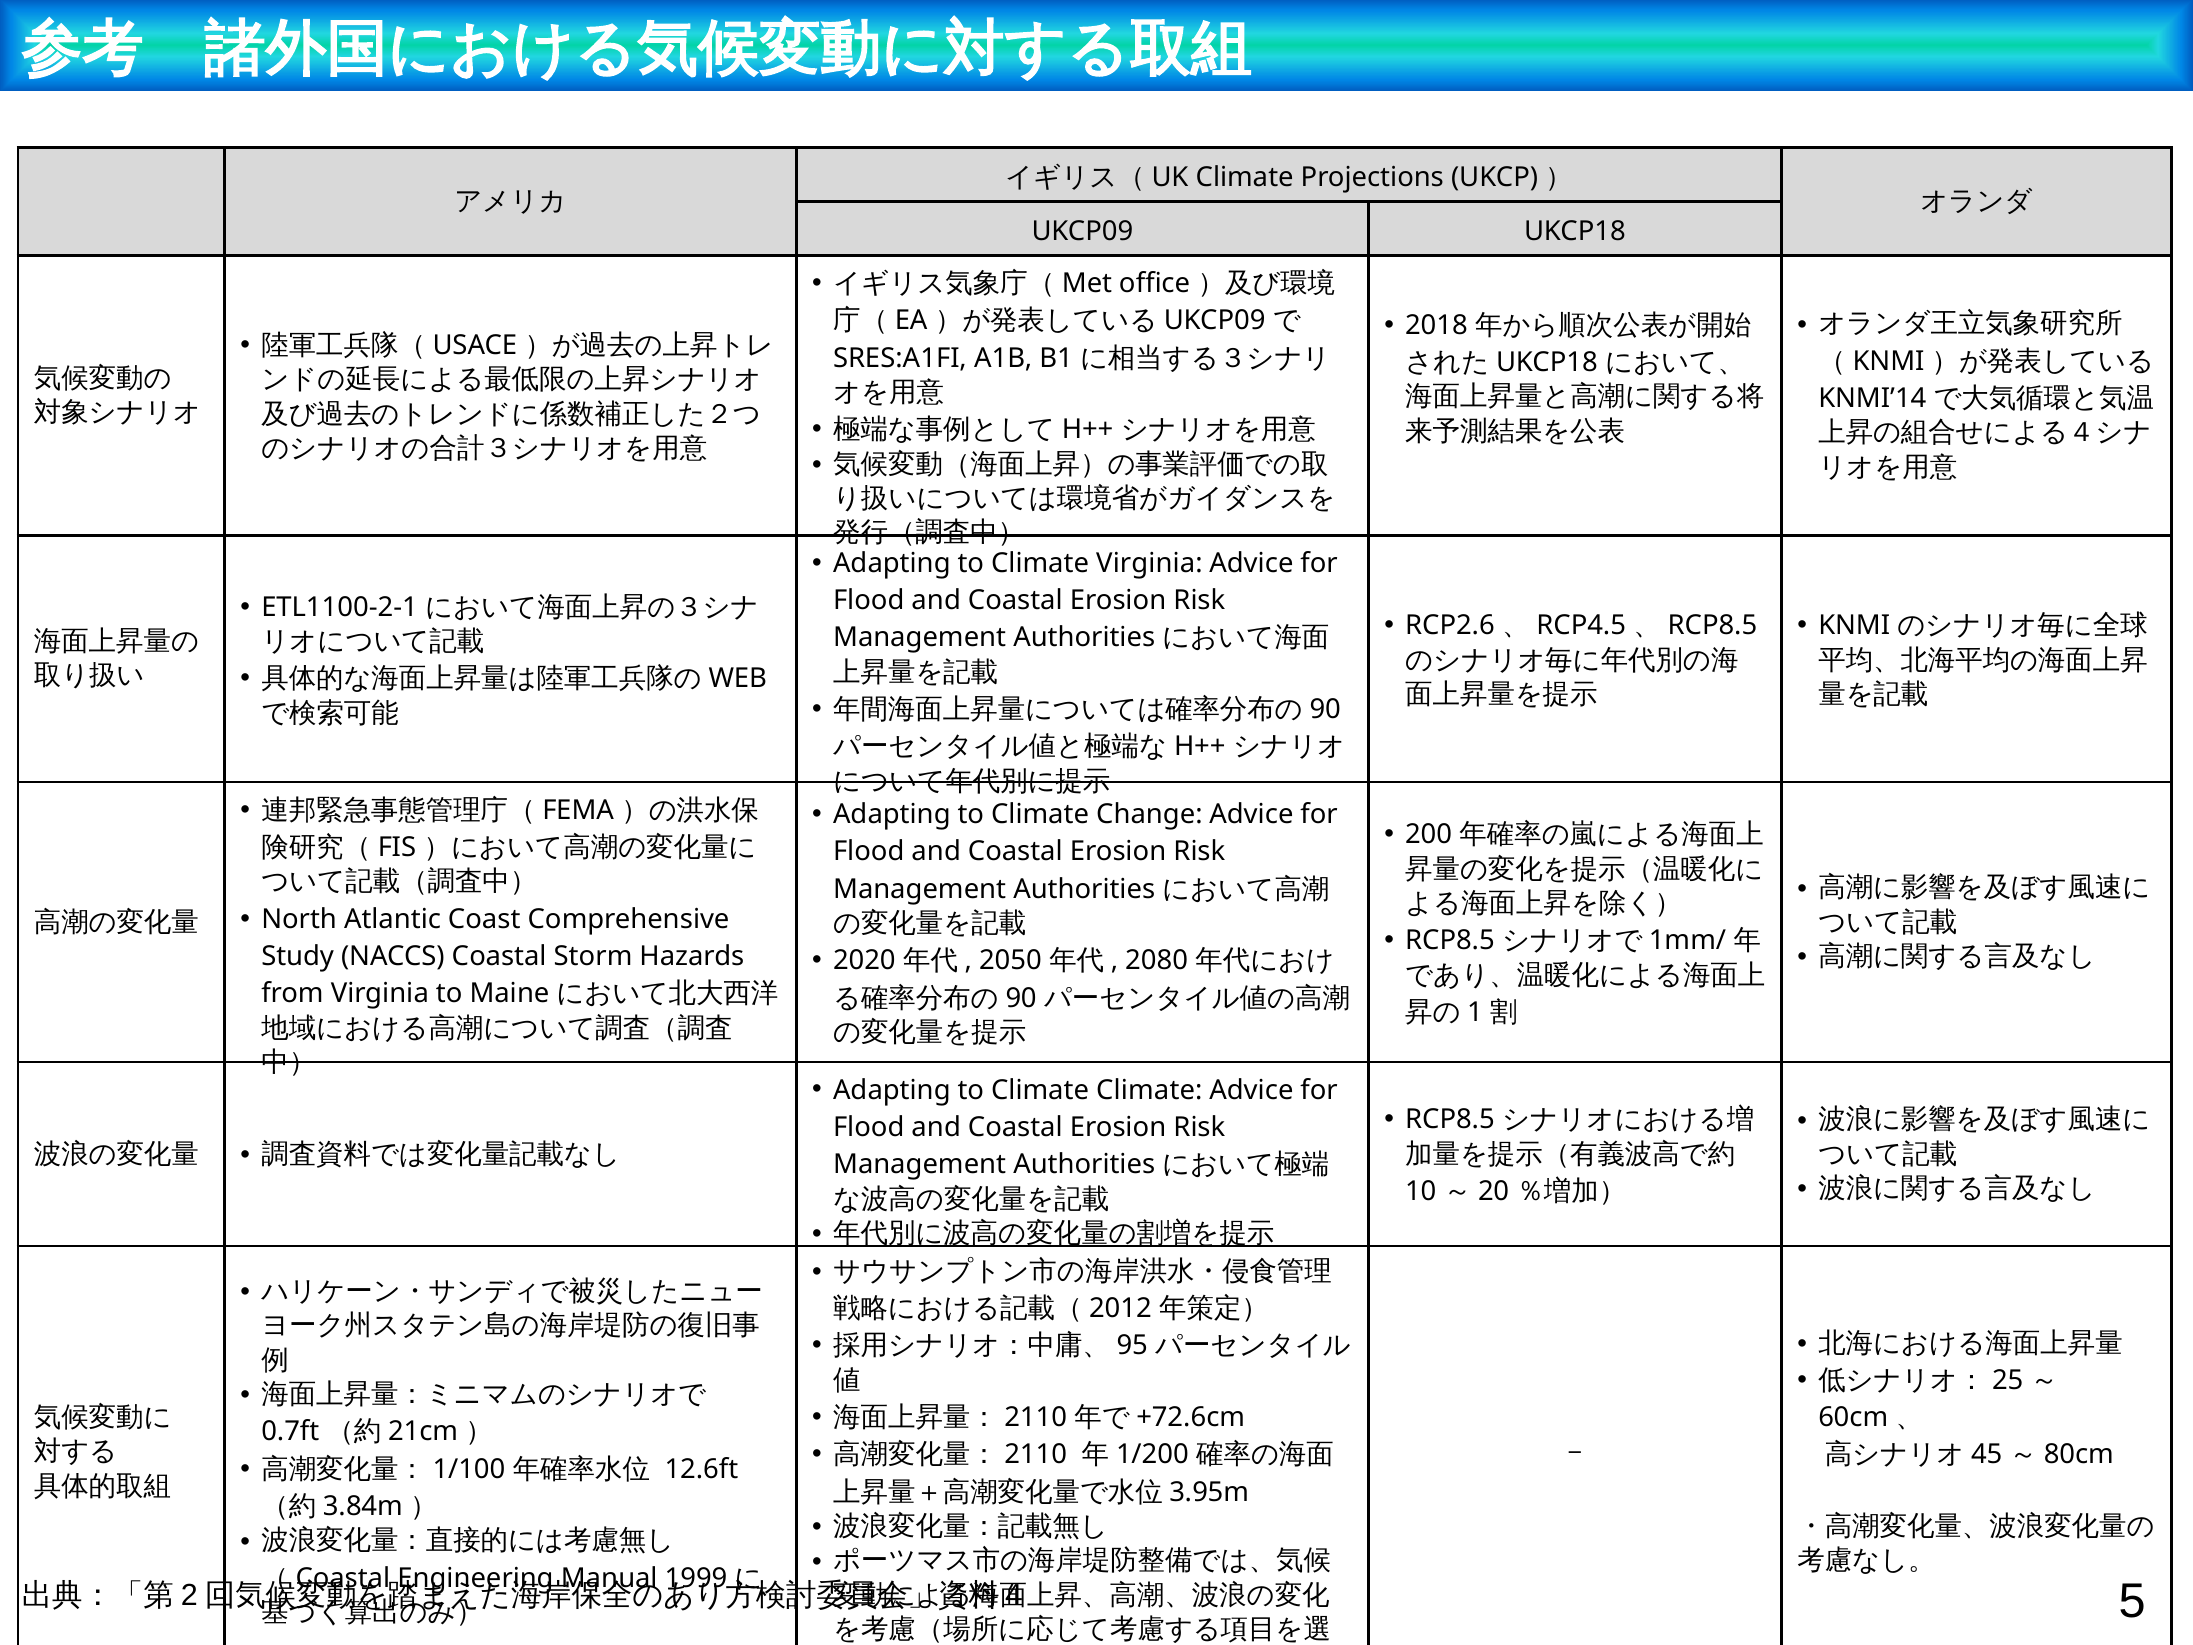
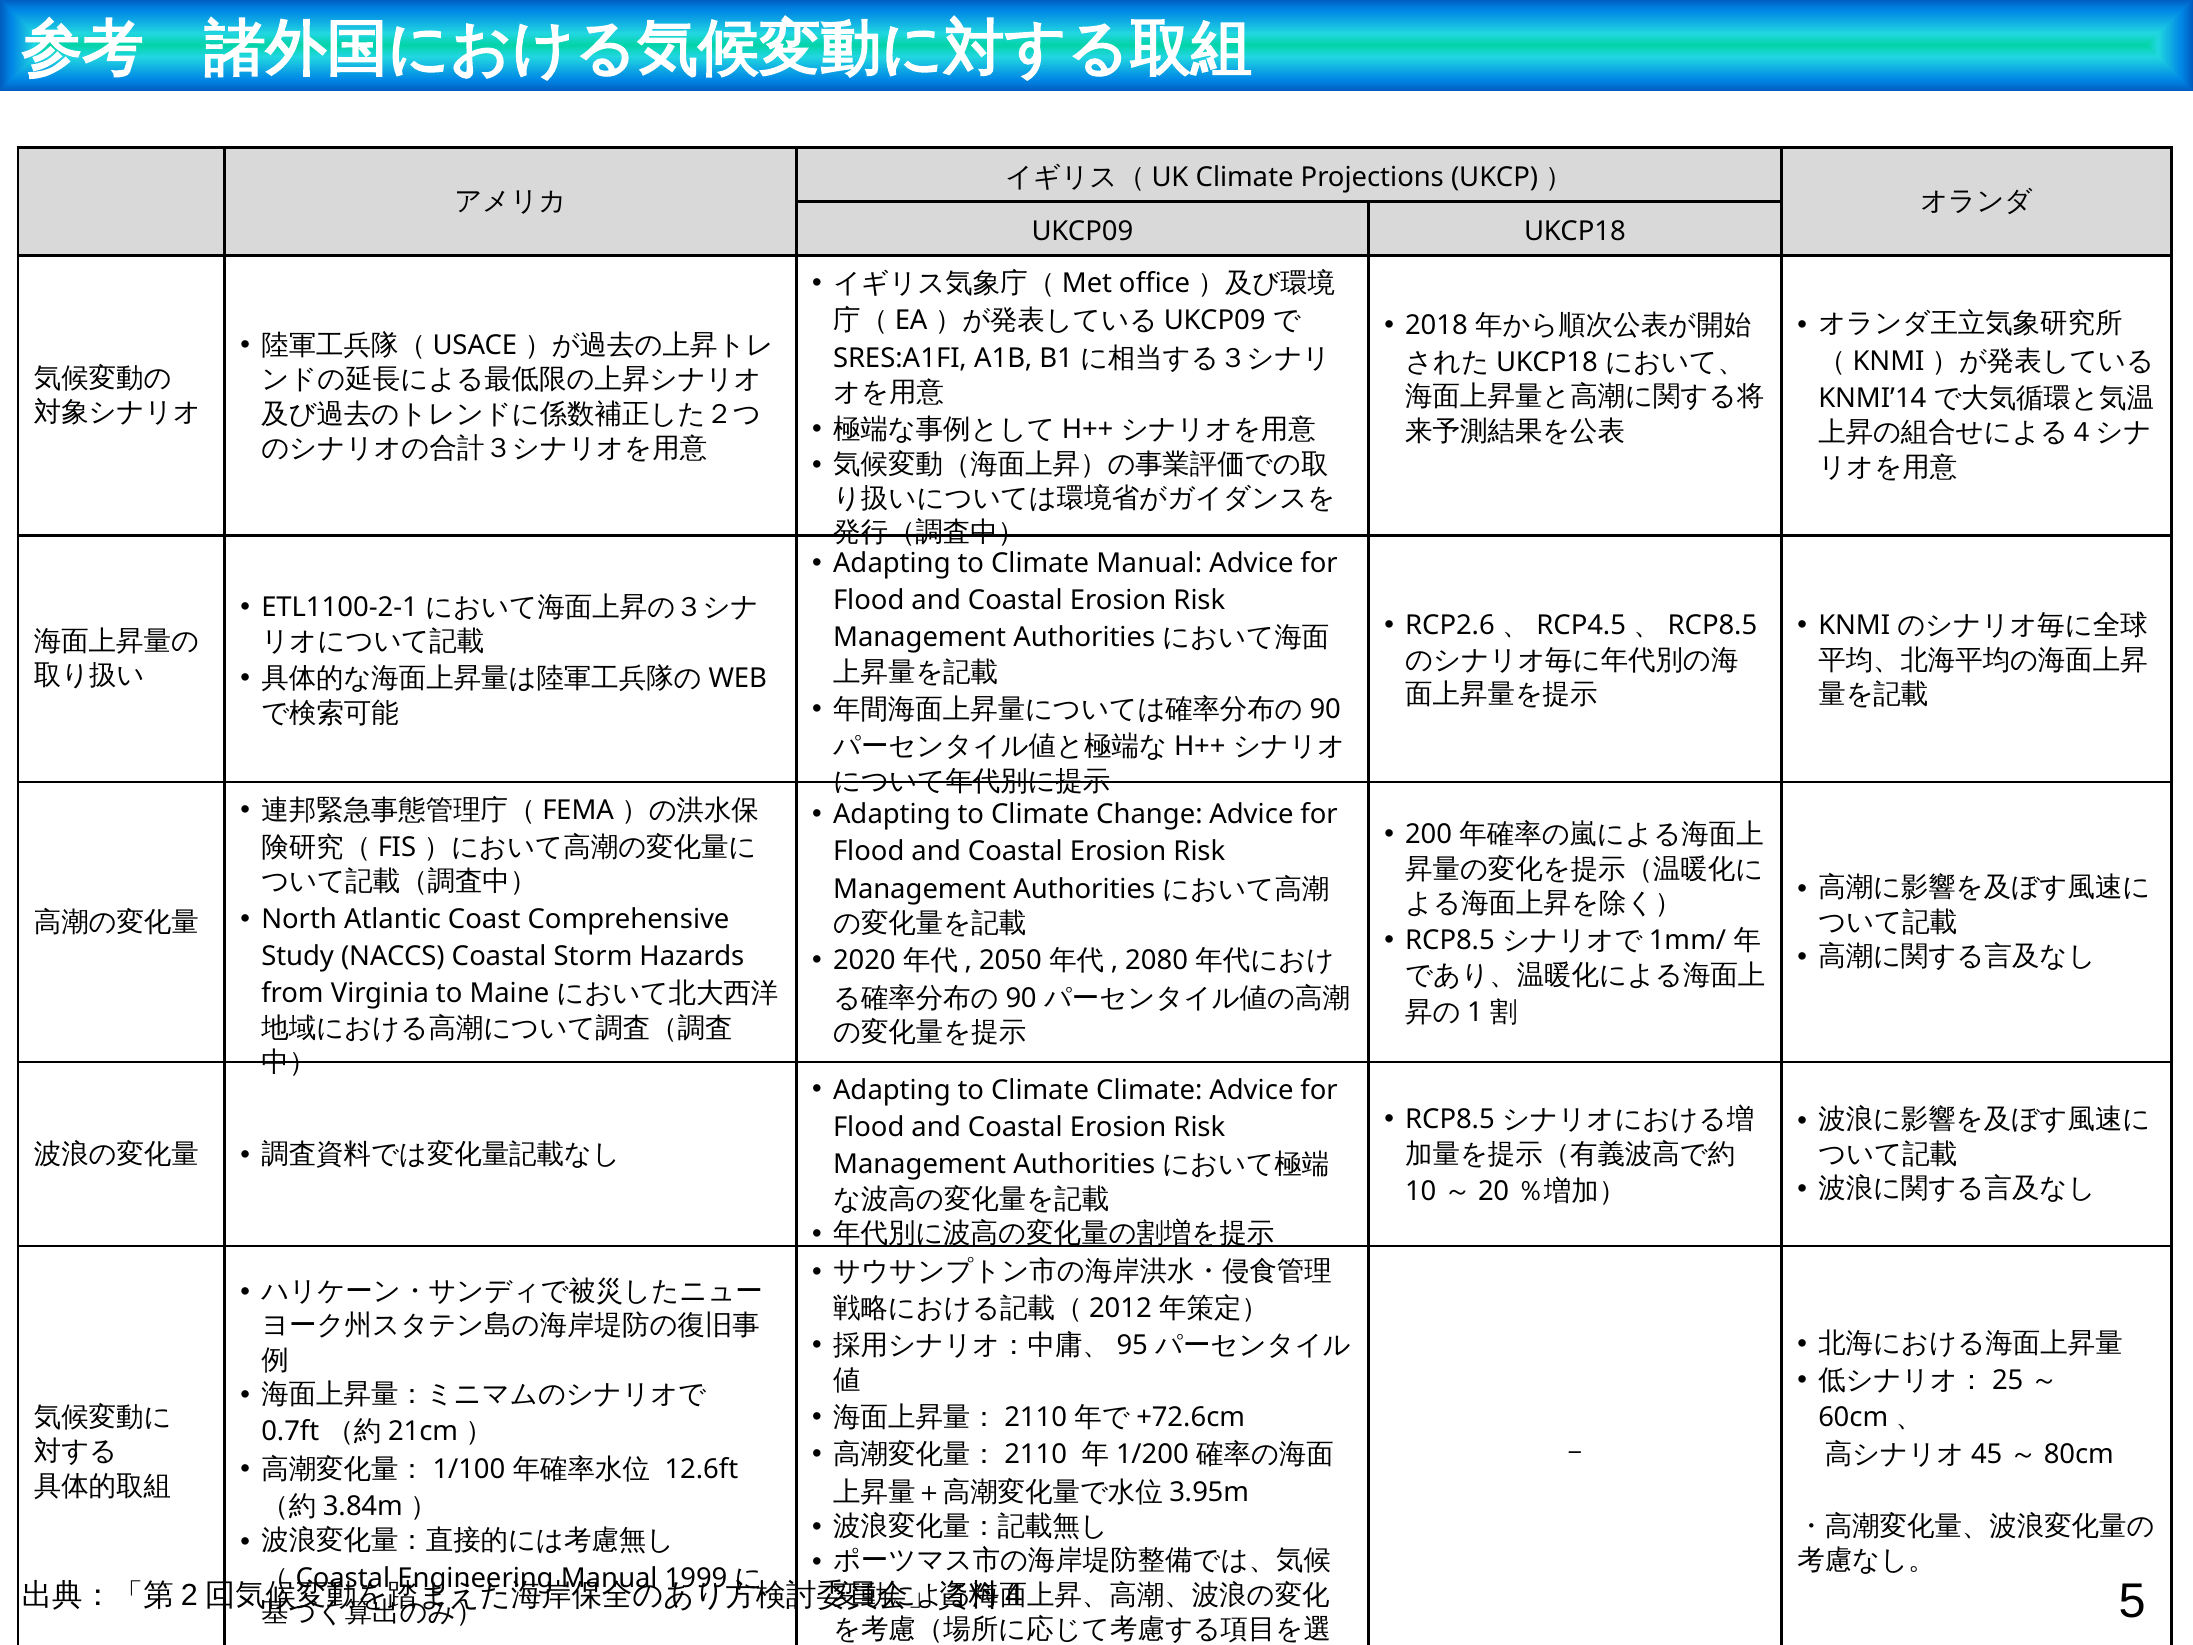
Climate Virginia: Virginia -> Manual
